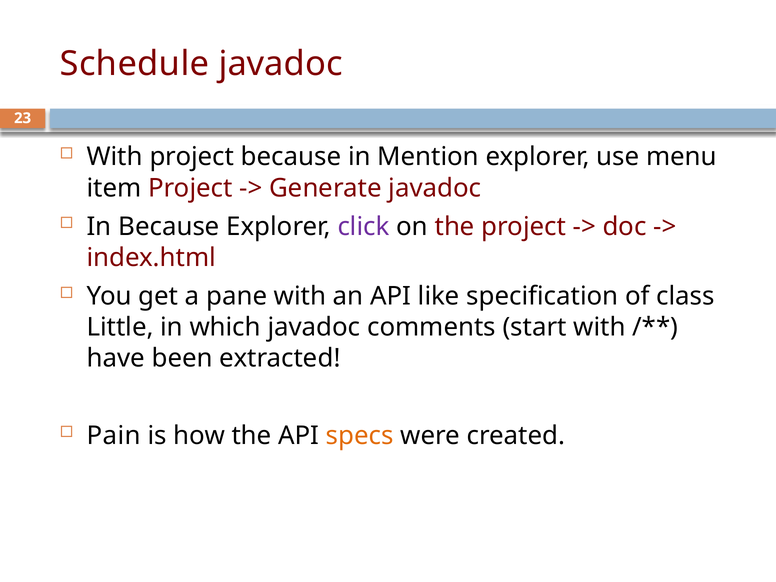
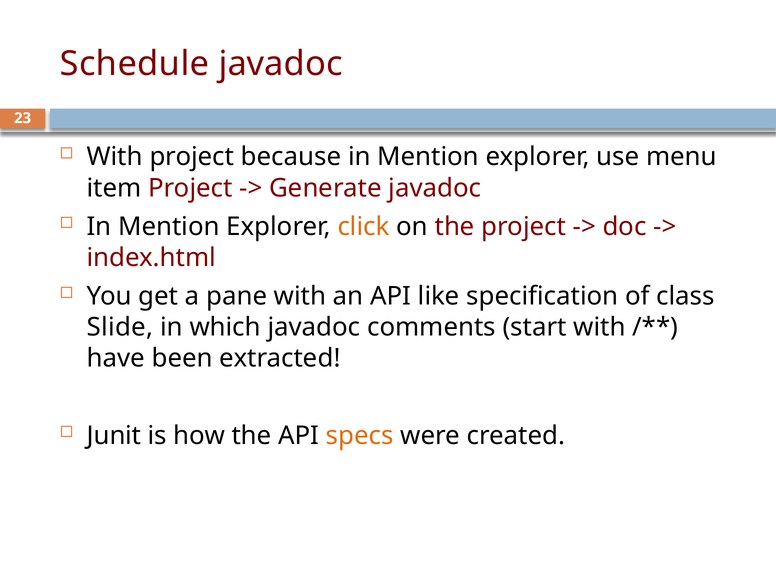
Because at (169, 227): Because -> Mention
click colour: purple -> orange
Little: Little -> Slide
Pain: Pain -> Junit
